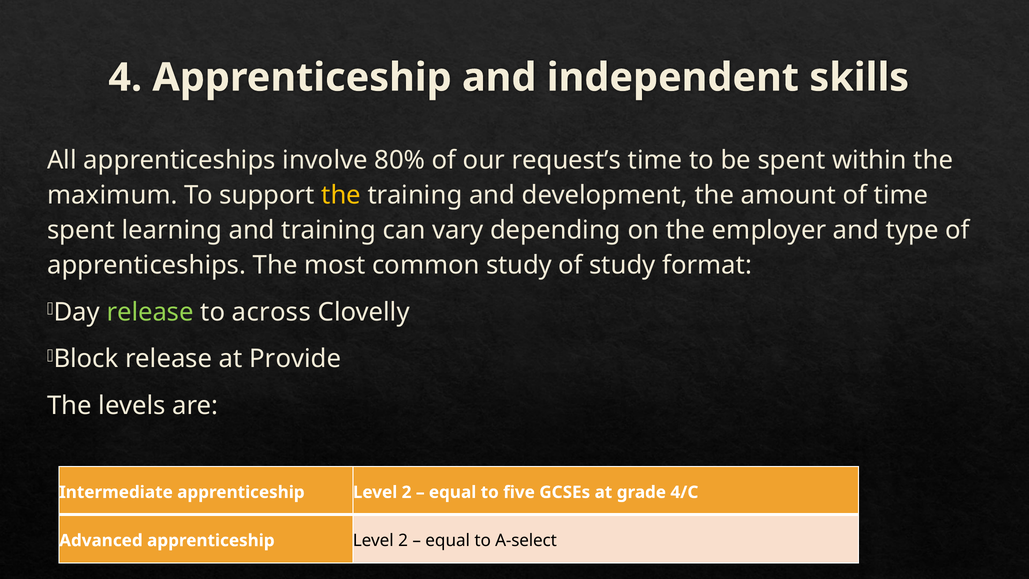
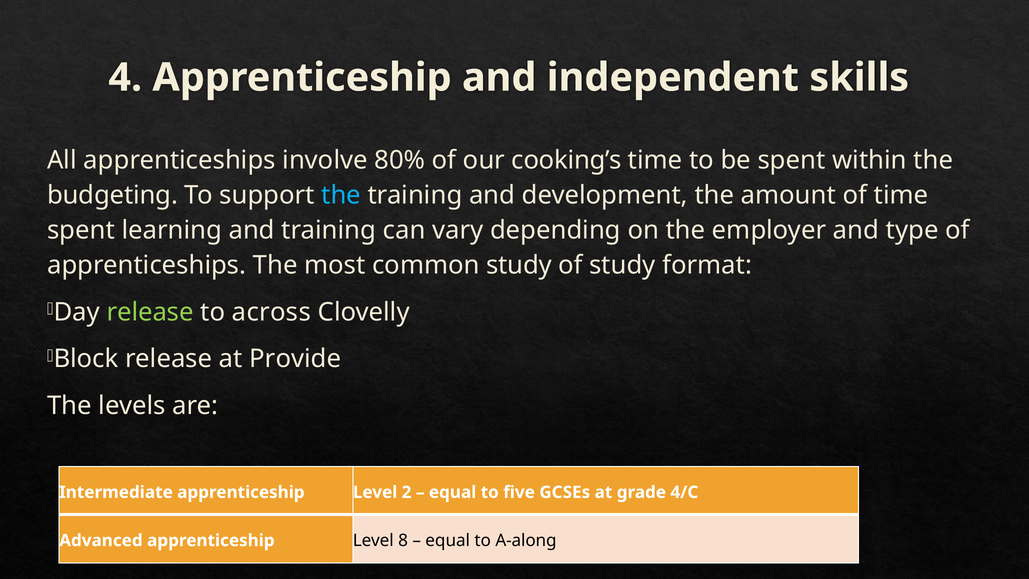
request’s: request’s -> cooking’s
maximum: maximum -> budgeting
the at (341, 195) colour: yellow -> light blue
Advanced apprenticeship Level 2: 2 -> 8
A-select: A-select -> A-along
